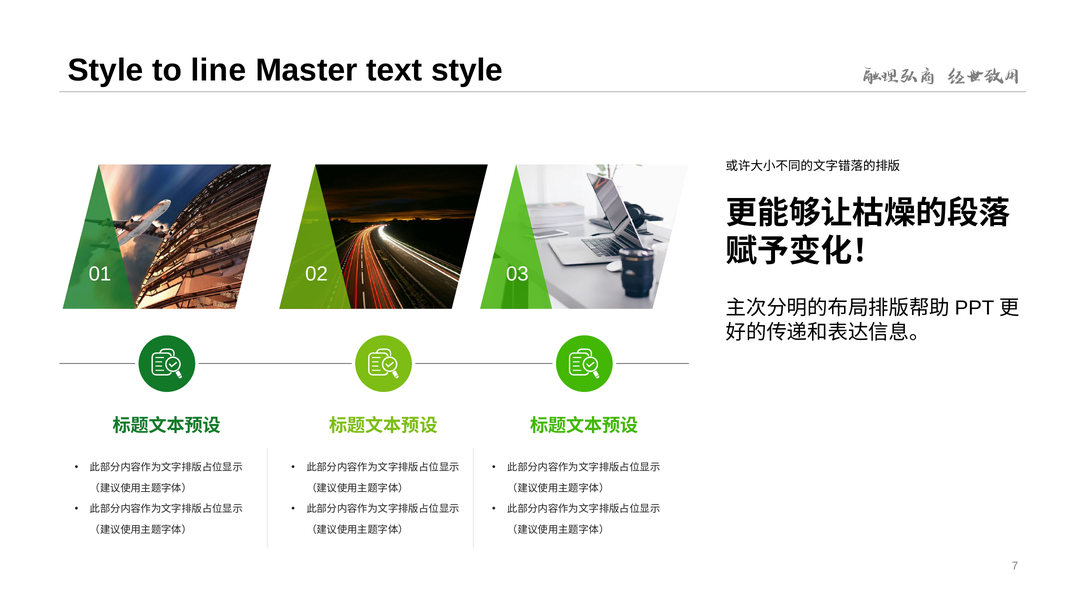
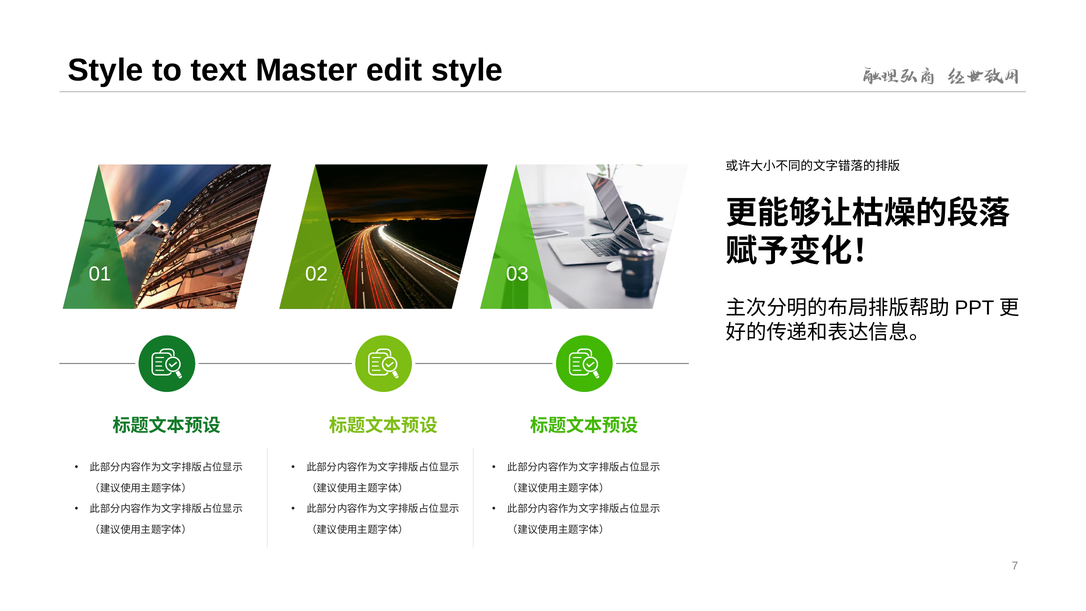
line: line -> text
text: text -> edit
